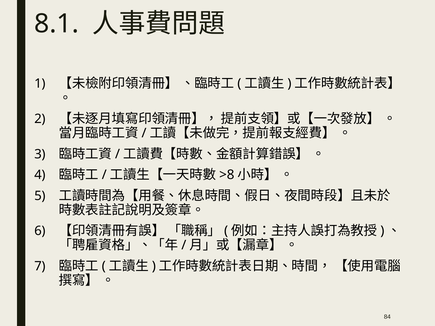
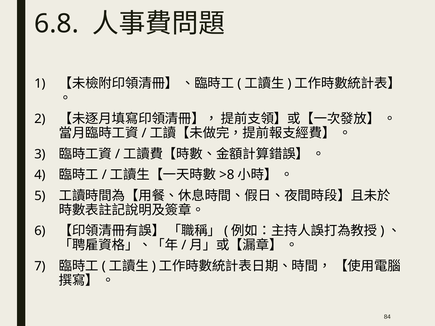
8.1: 8.1 -> 6.8
